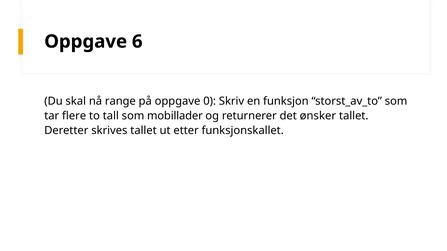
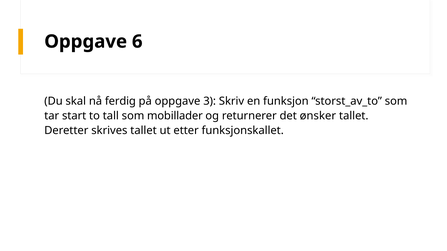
range: range -> ferdig
0: 0 -> 3
flere: flere -> start
